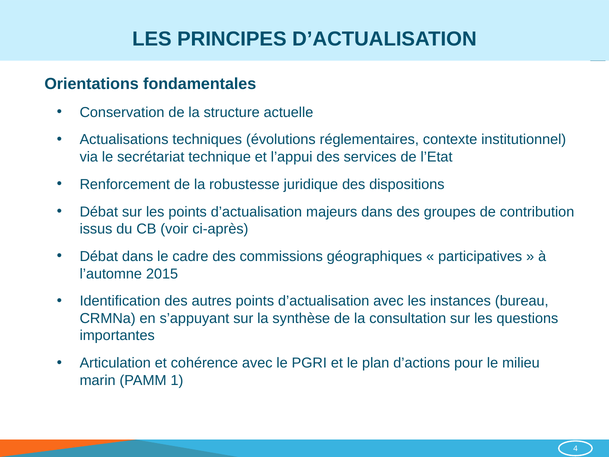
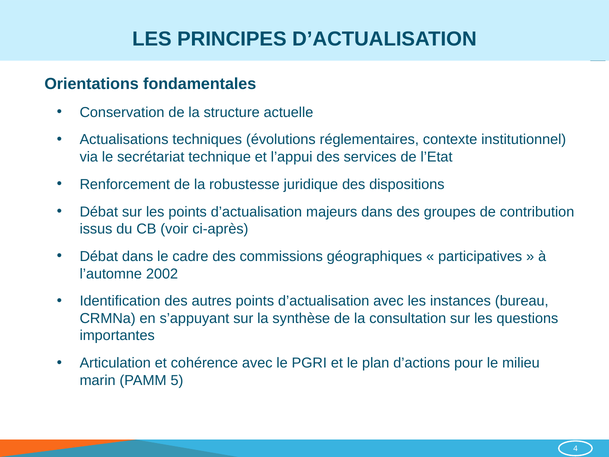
2015: 2015 -> 2002
1: 1 -> 5
